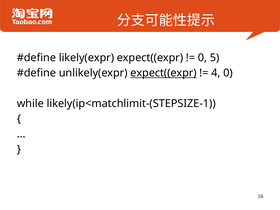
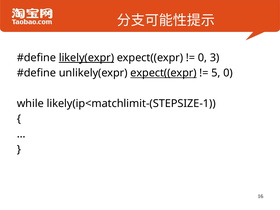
likely(expr underline: none -> present
5: 5 -> 3
4: 4 -> 5
